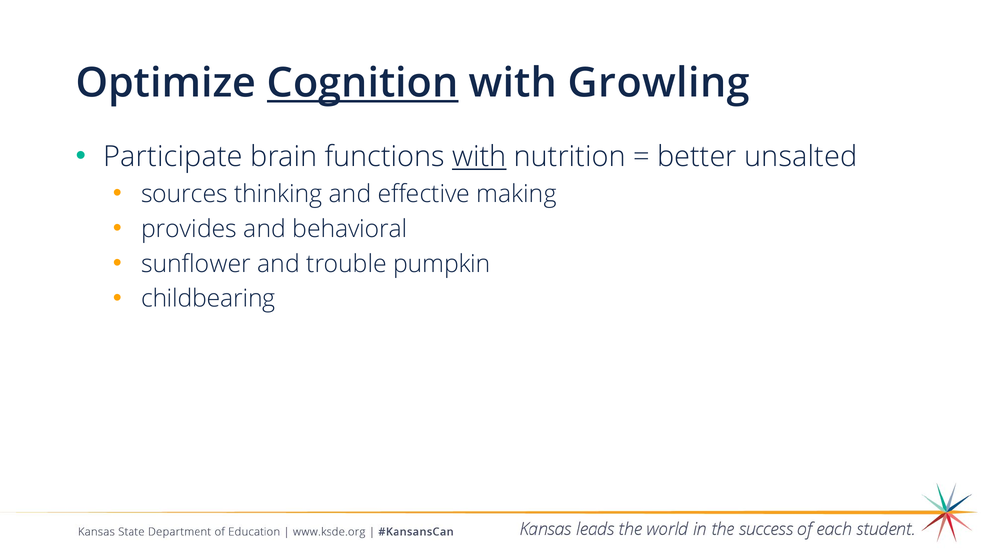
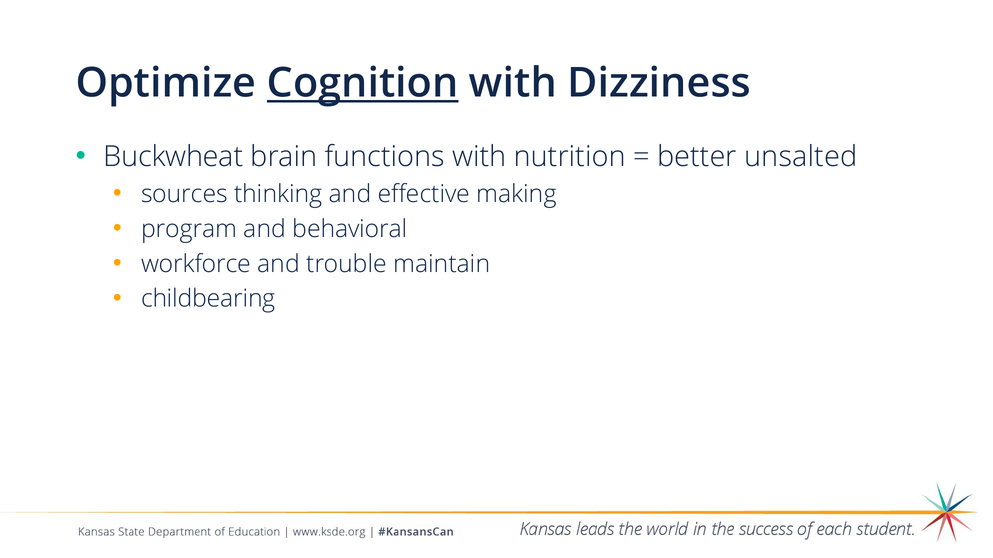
Growling: Growling -> Dizziness
Participate: Participate -> Buckwheat
with at (479, 157) underline: present -> none
provides: provides -> program
sunflower: sunflower -> workforce
pumpkin: pumpkin -> maintain
